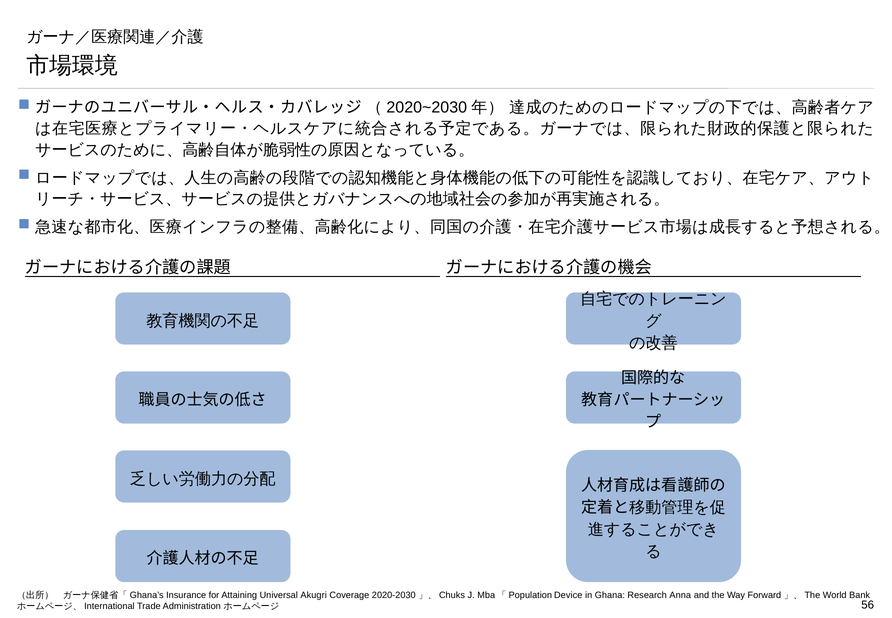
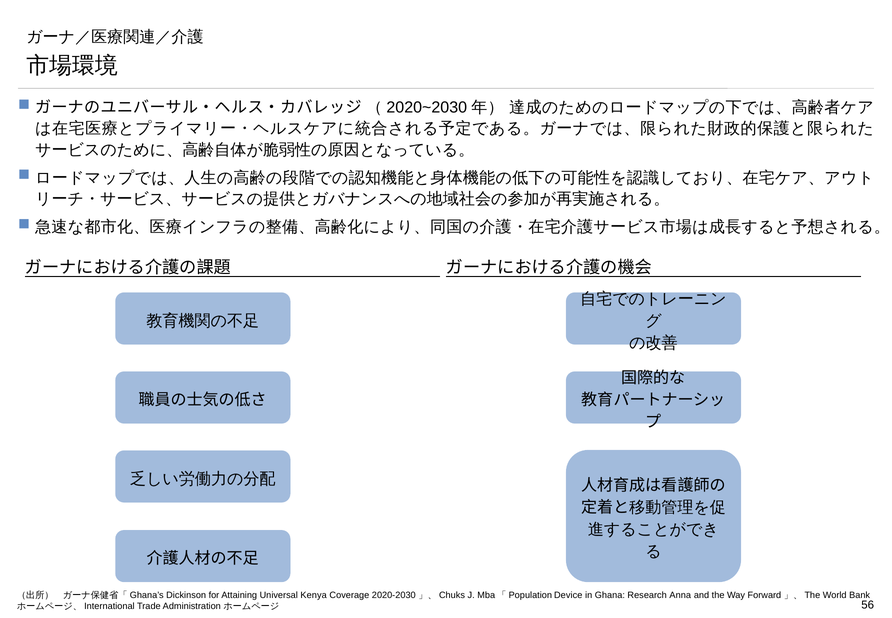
Insurance: Insurance -> Dickinson
Akugri: Akugri -> Kenya
